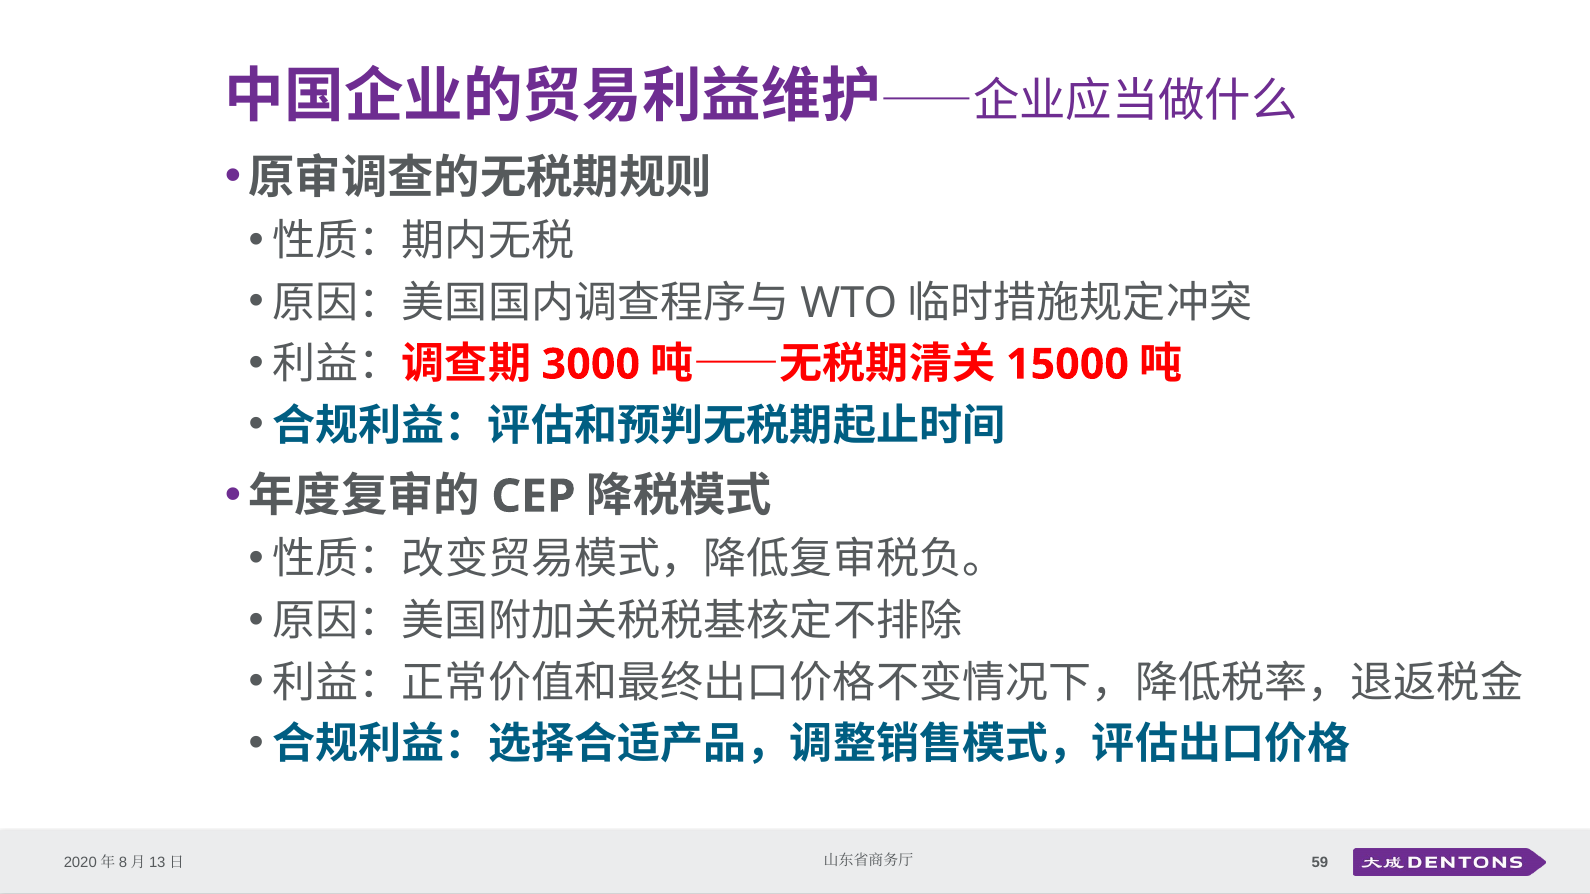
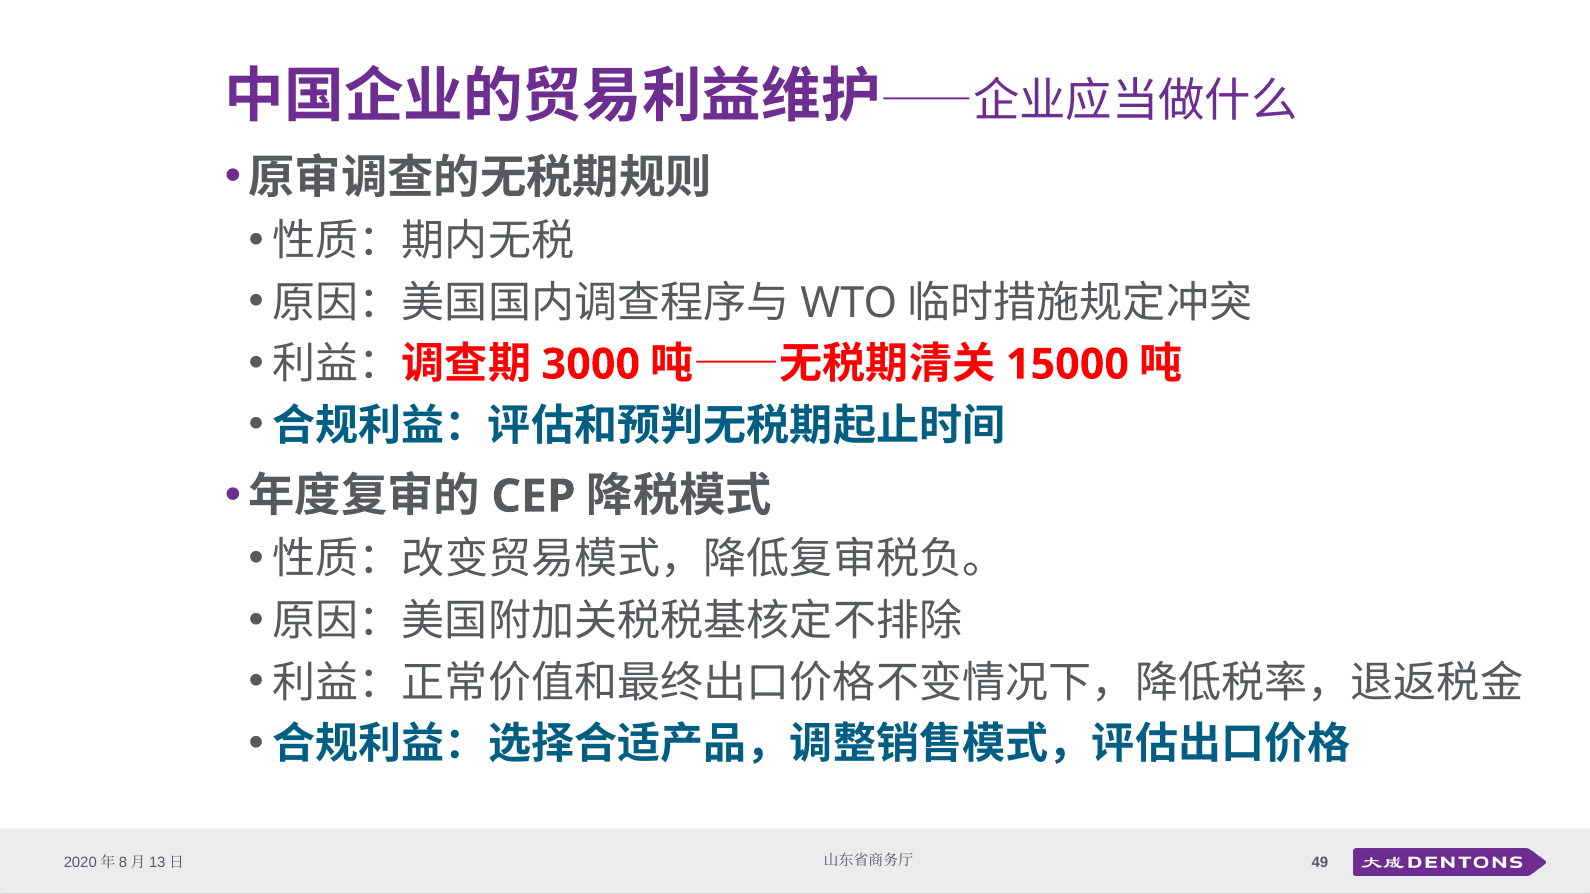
59: 59 -> 49
